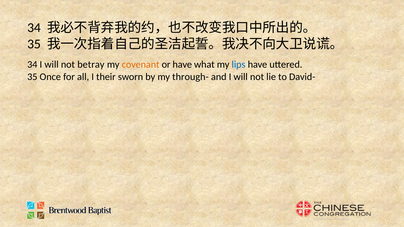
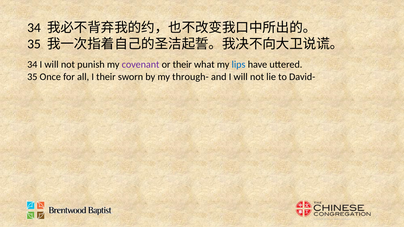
betray: betray -> punish
covenant colour: orange -> purple
or have: have -> their
